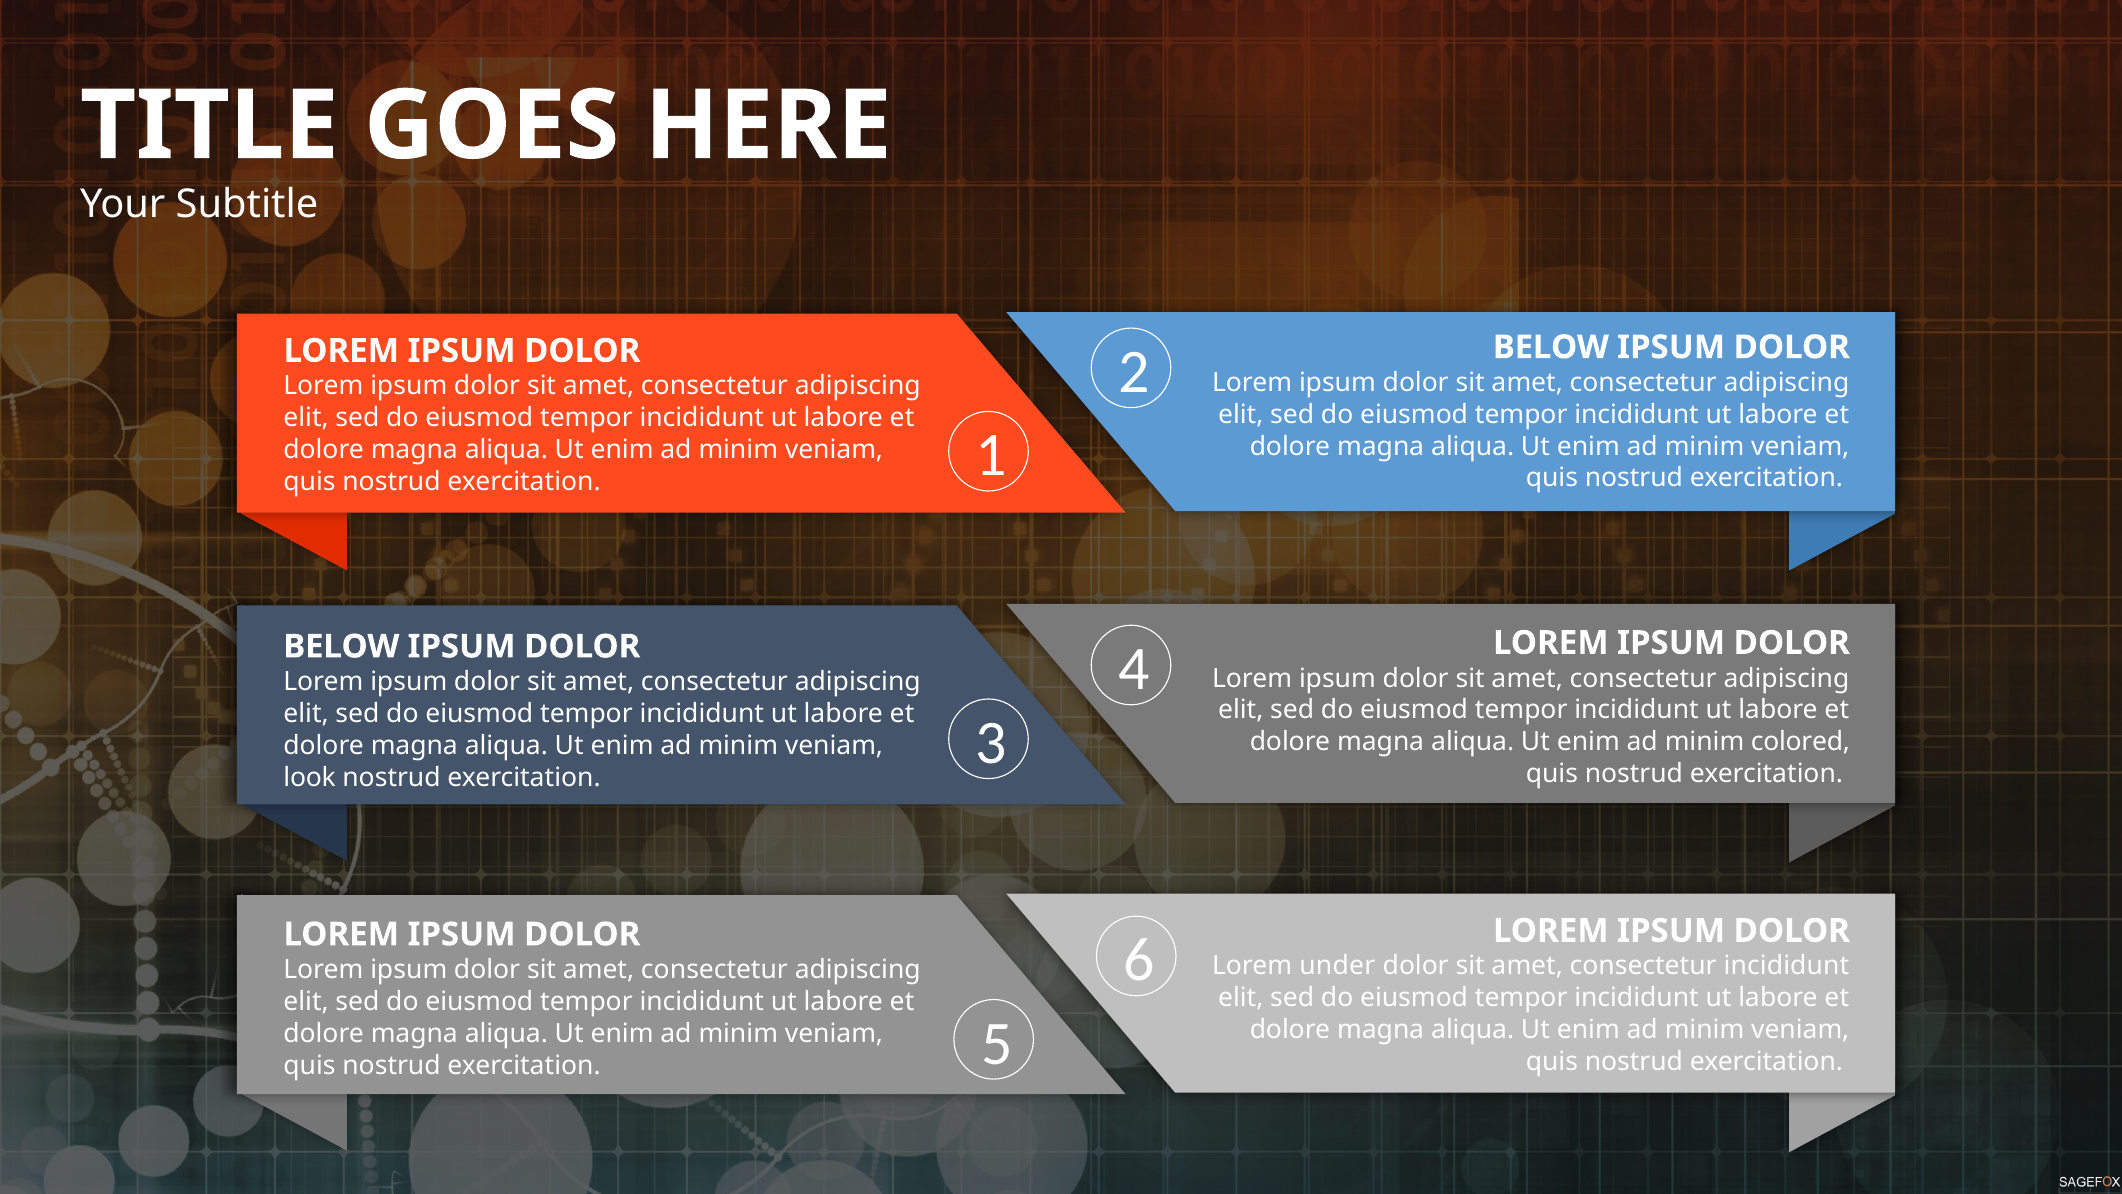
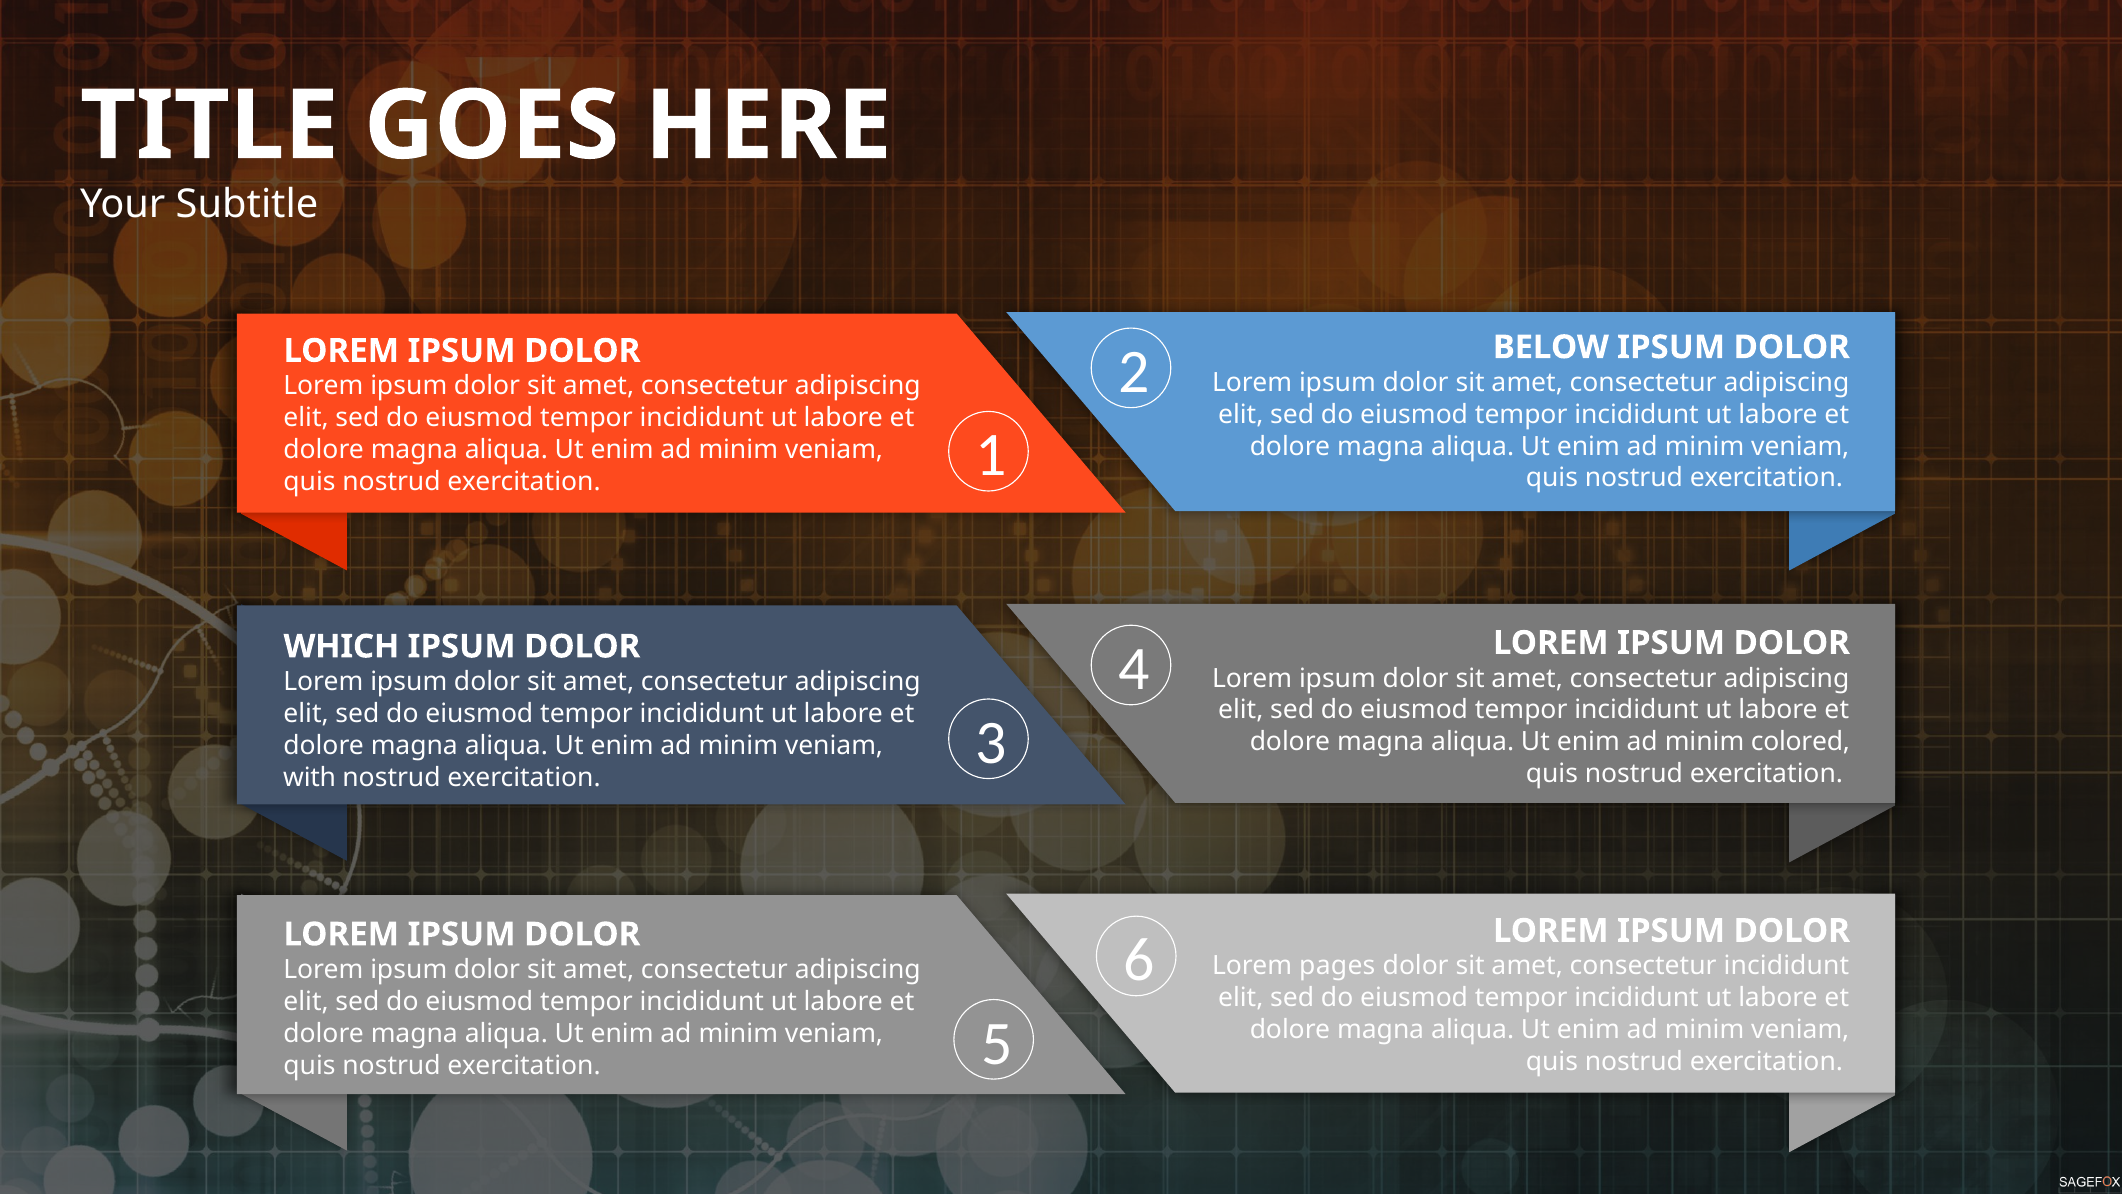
BELOW at (341, 646): BELOW -> WHICH
look: look -> with
under: under -> pages
